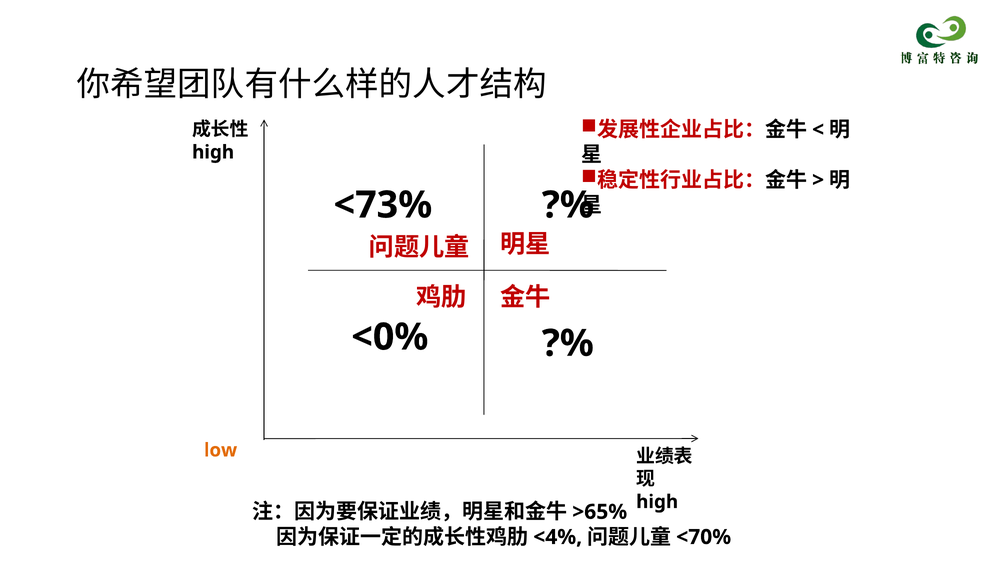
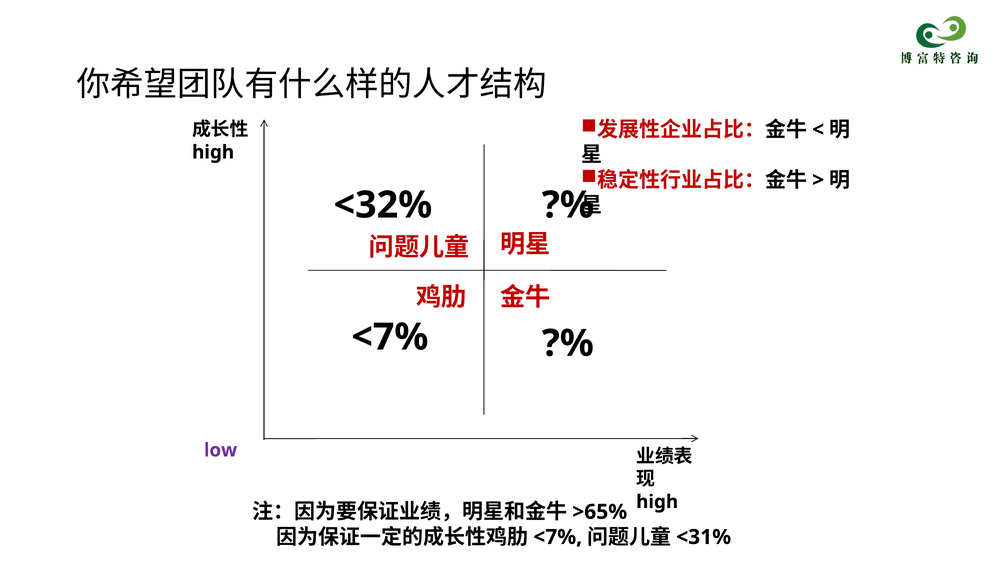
<73%: <73% -> <32%
<0% at (390, 337): <0% -> <7%
low colour: orange -> purple
<4% at (558, 537): <4% -> <7%
<70%: <70% -> <31%
